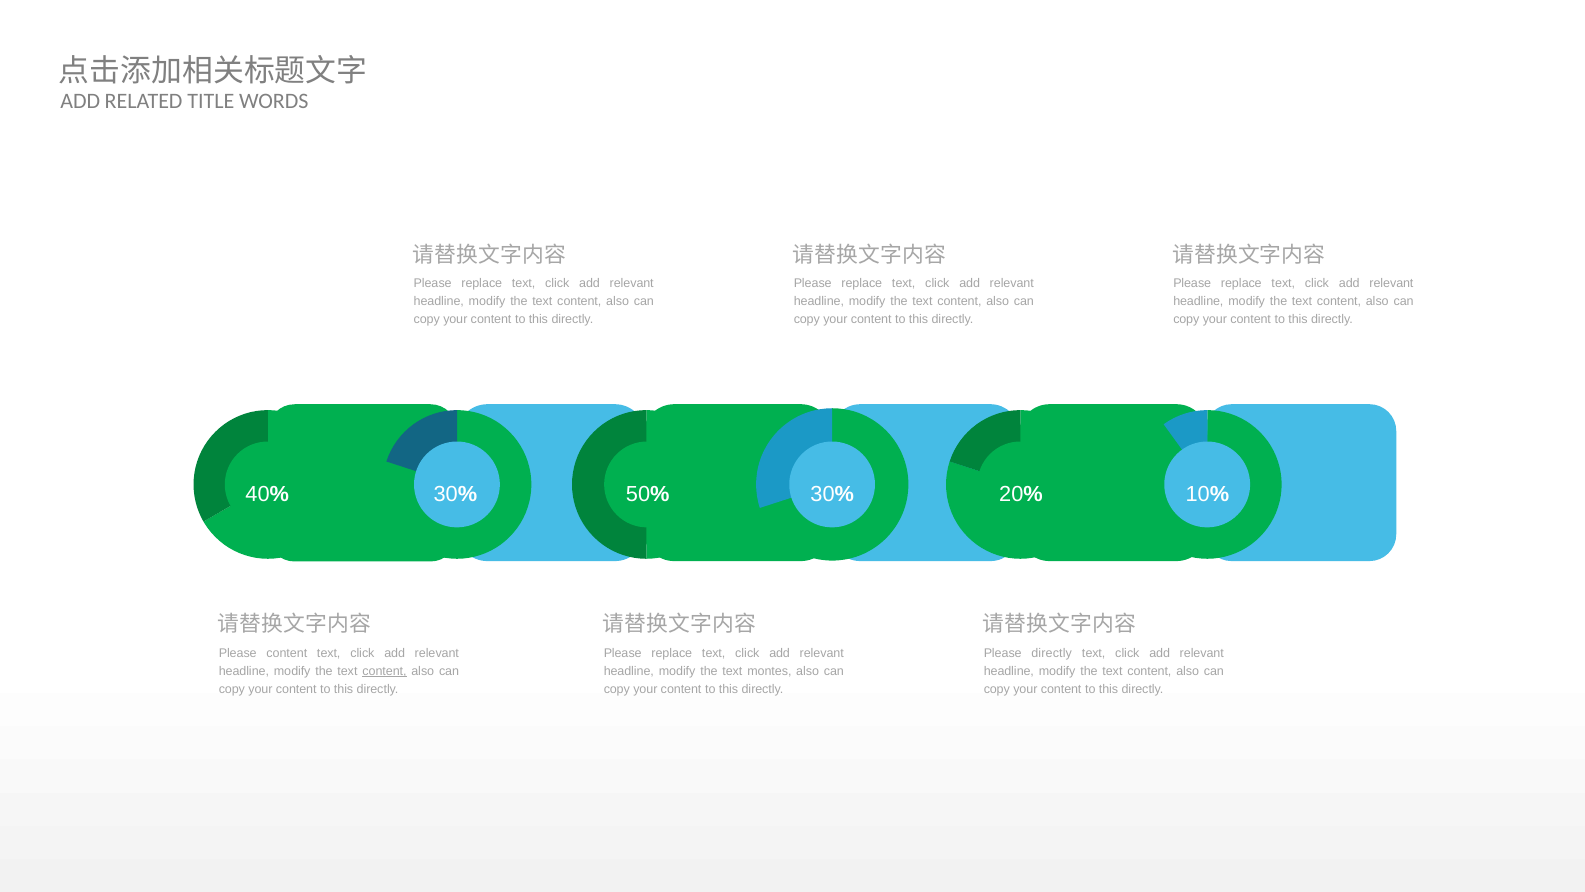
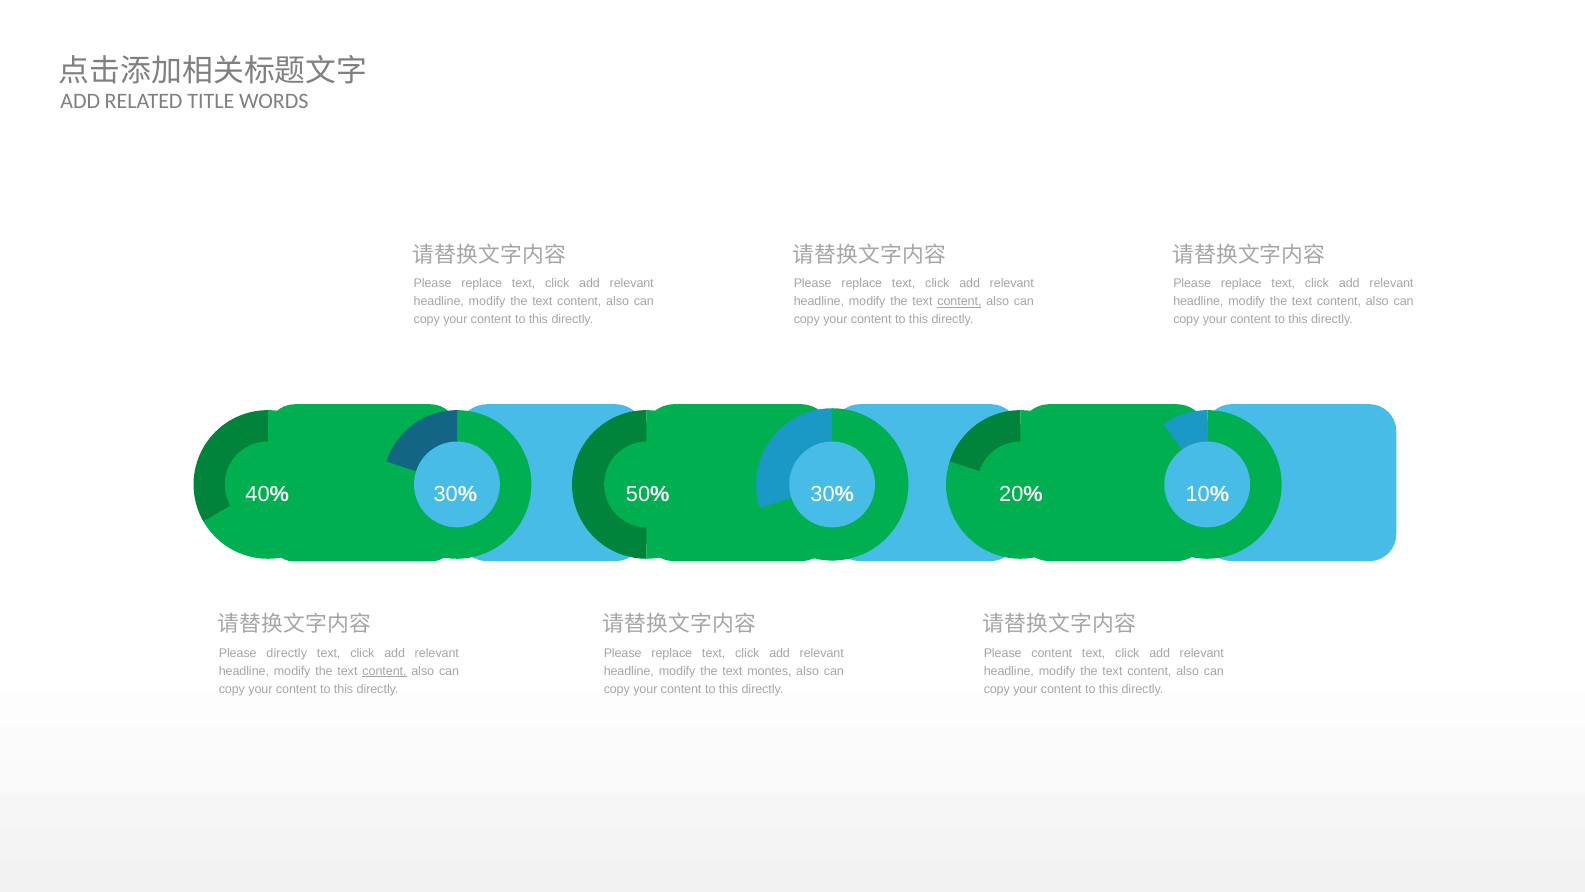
content at (959, 302) underline: none -> present
Please content: content -> directly
Please directly: directly -> content
